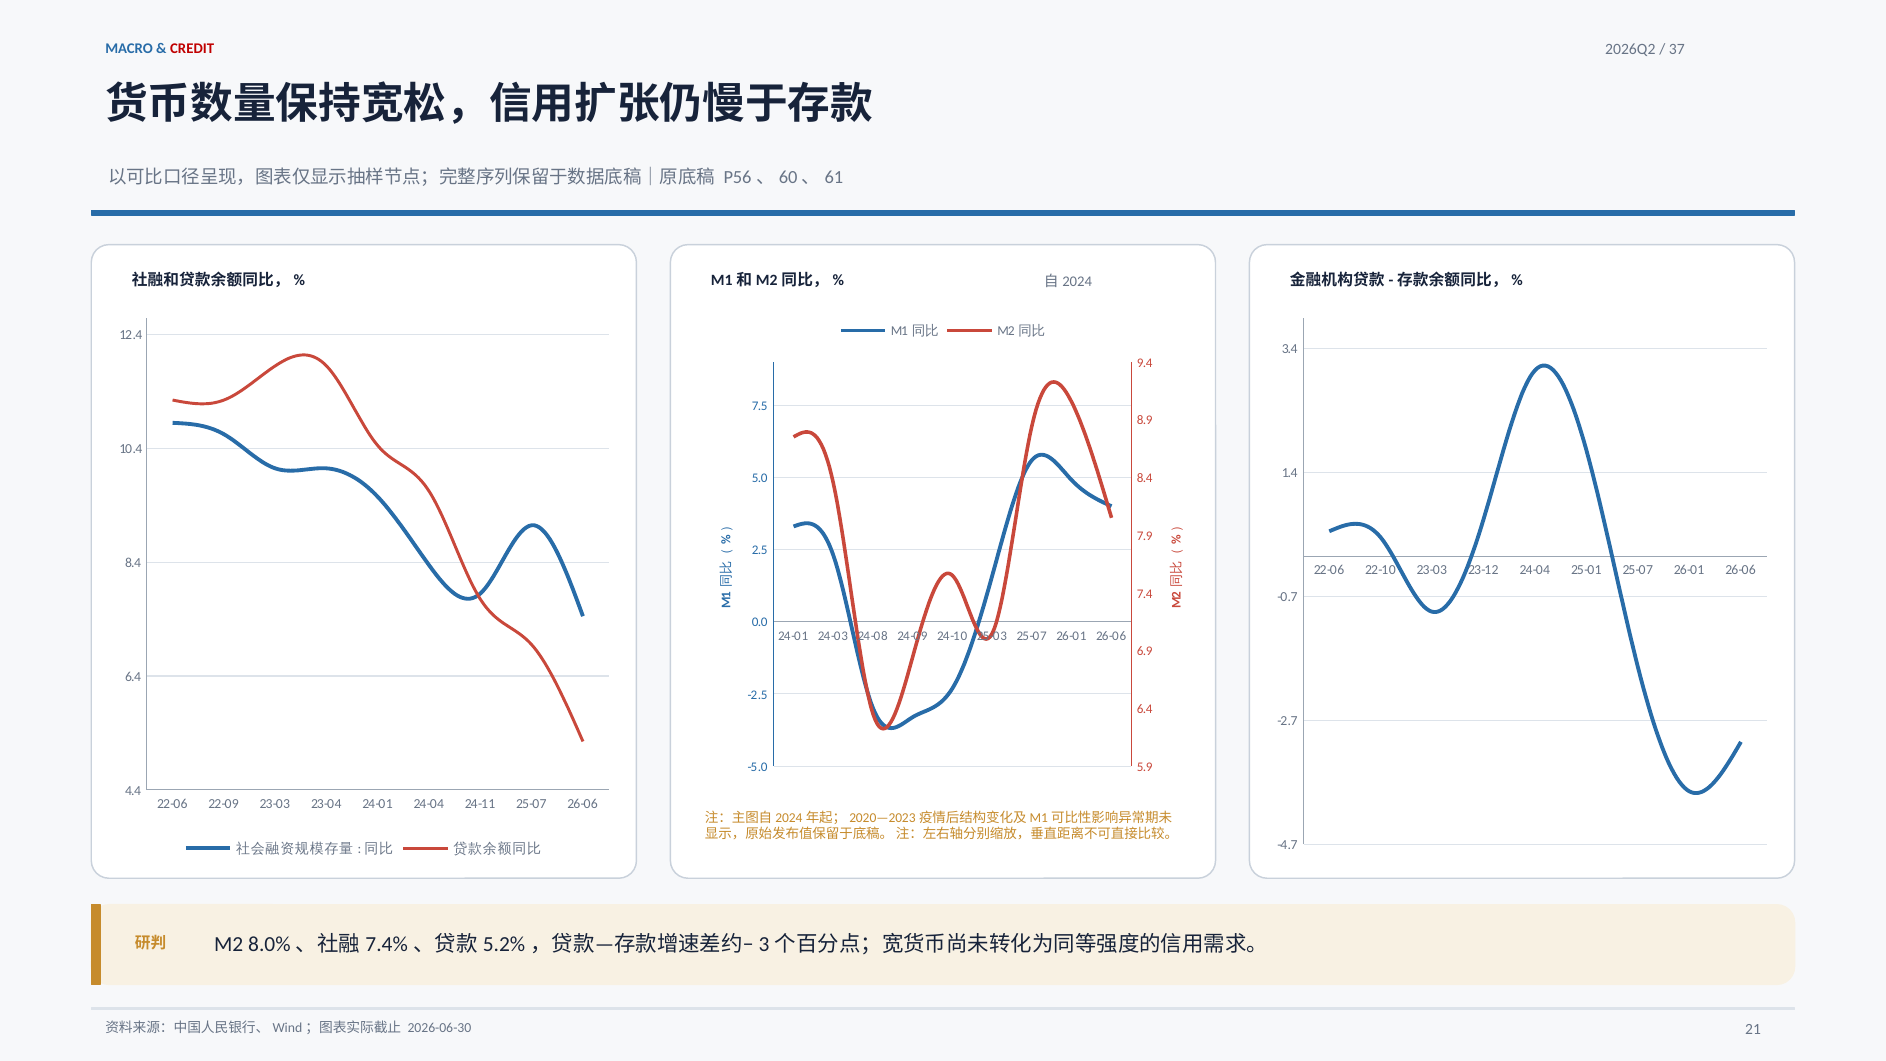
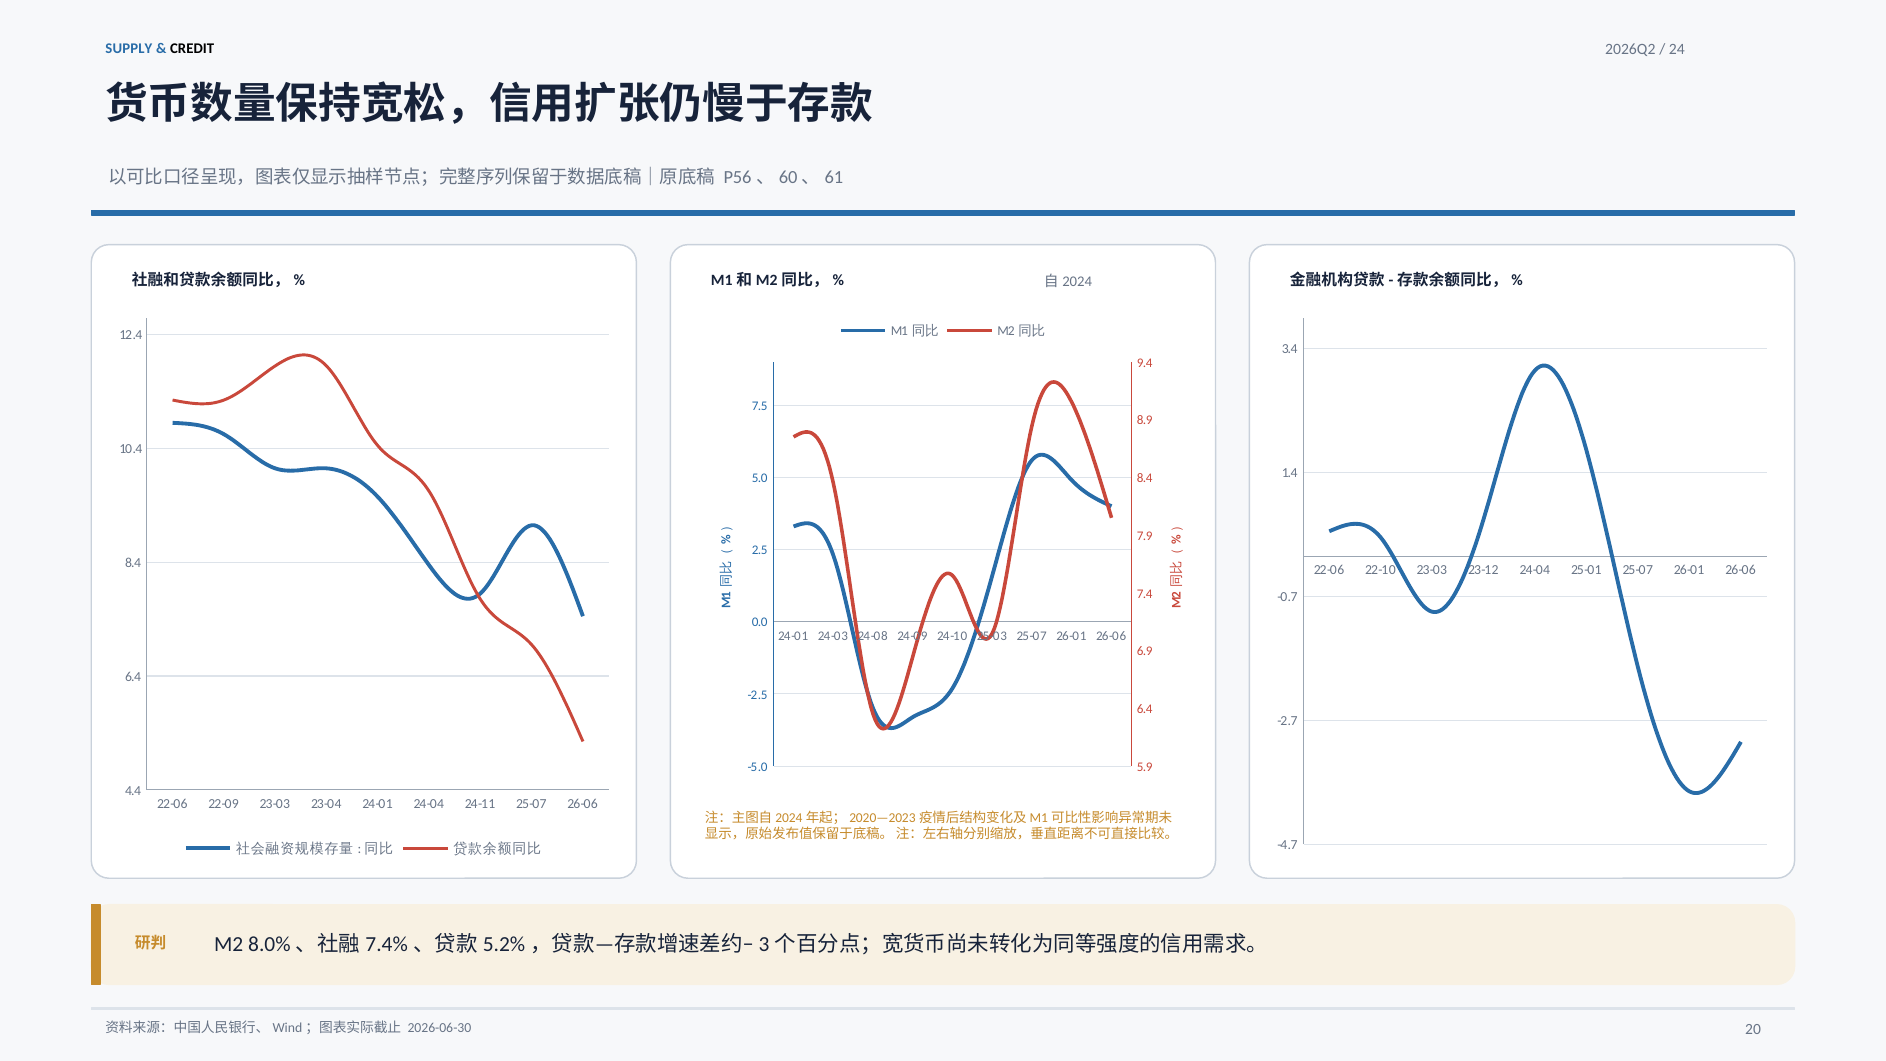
MACRO: MACRO -> SUPPLY
CREDIT colour: red -> black
37: 37 -> 24
21: 21 -> 20
